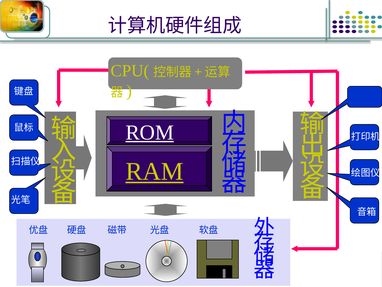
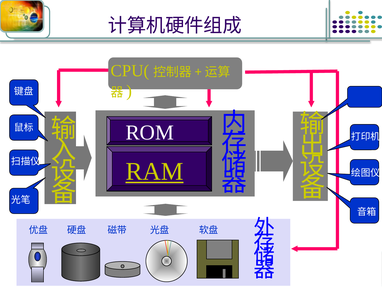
ROM underline: present -> none
